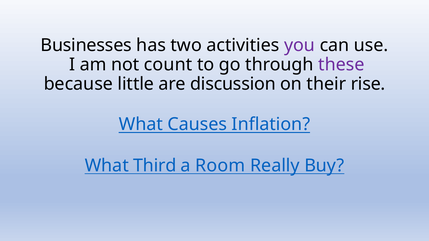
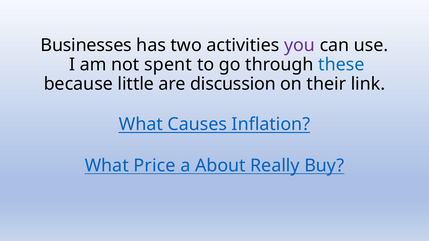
count: count -> spent
these colour: purple -> blue
rise: rise -> link
Third: Third -> Price
Room: Room -> About
